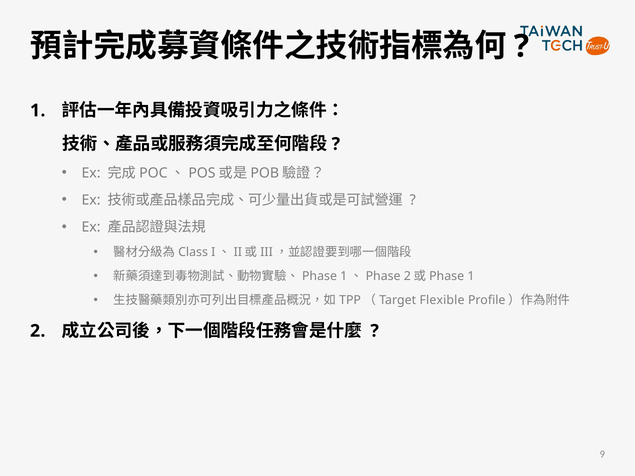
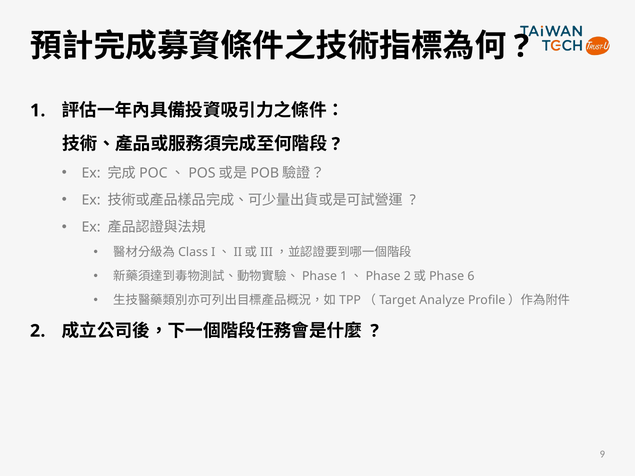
1 at (471, 276): 1 -> 6
Flexible: Flexible -> Analyze
